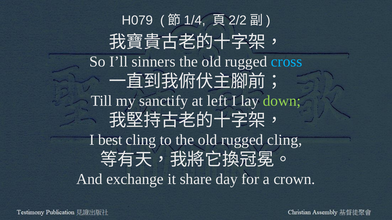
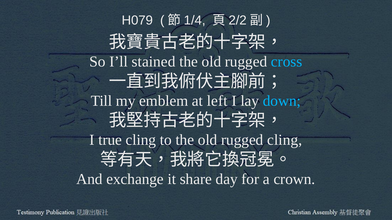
sinners: sinners -> stained
sanctify: sanctify -> emblem
down colour: light green -> light blue
best: best -> true
